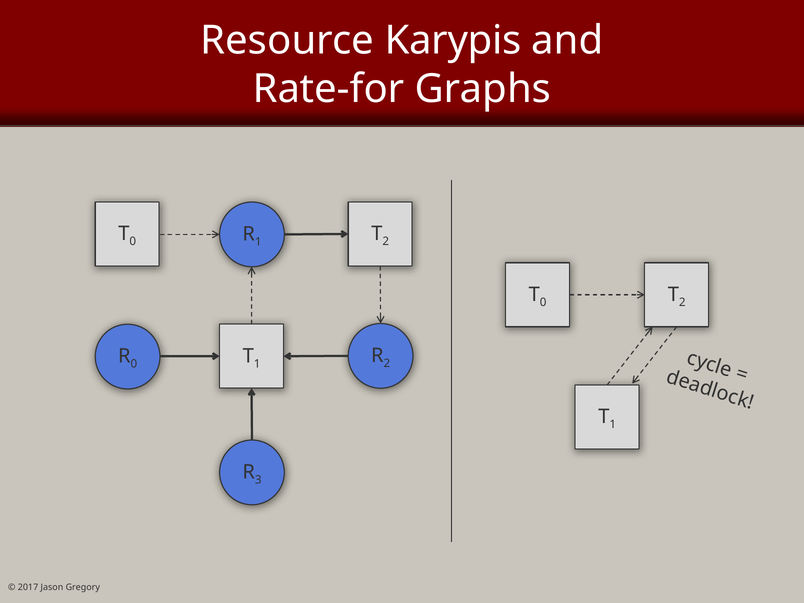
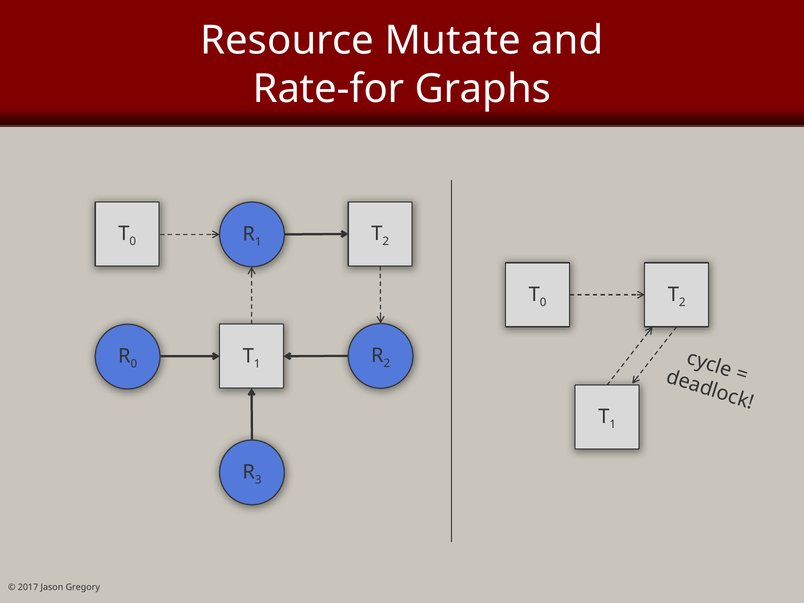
Karypis: Karypis -> Mutate
